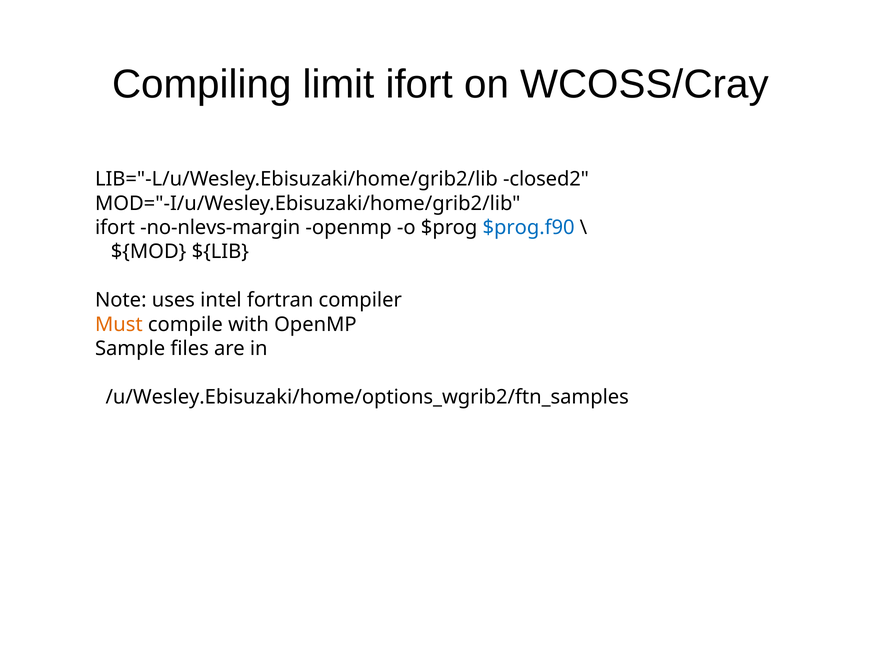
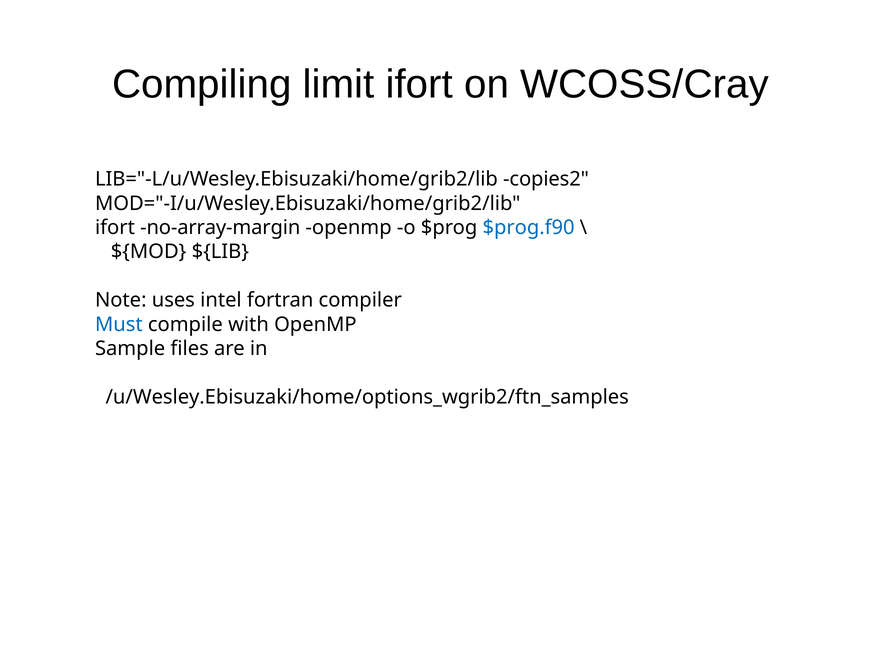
closed2: closed2 -> copies2
no-nlevs-margin: no-nlevs-margin -> no-array-margin
Must colour: orange -> blue
